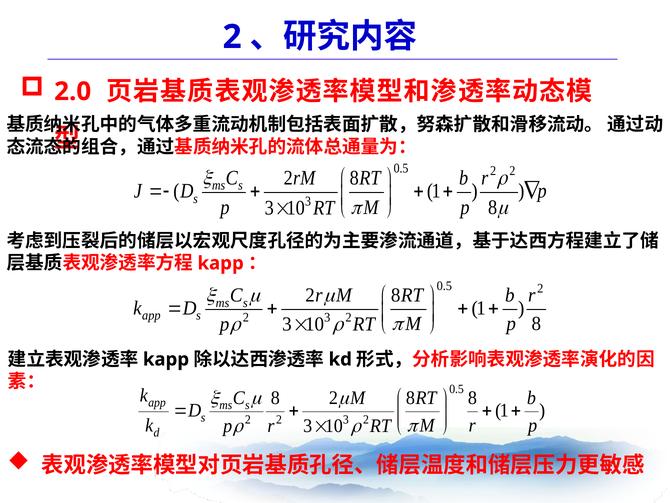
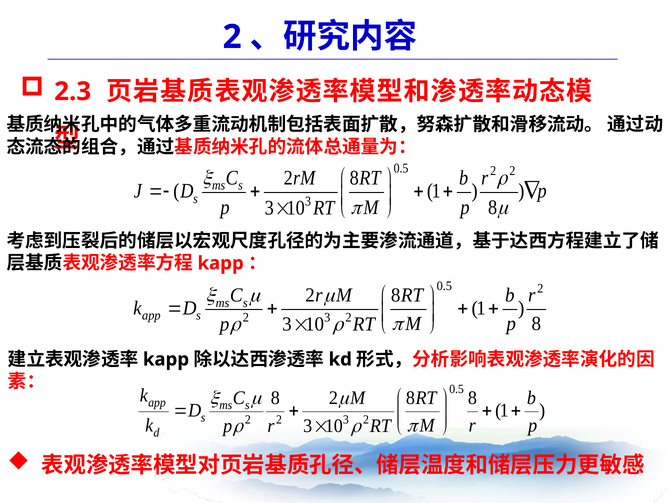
2.0: 2.0 -> 2.3
